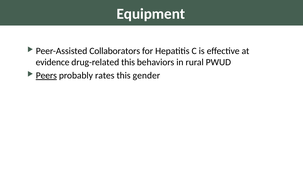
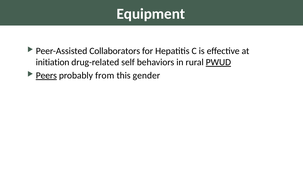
evidence: evidence -> initiation
drug-related this: this -> self
PWUD underline: none -> present
rates: rates -> from
